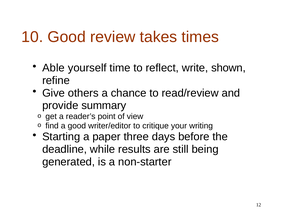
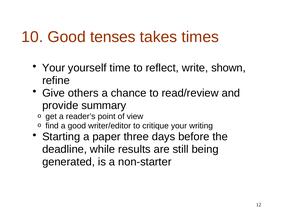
review: review -> tenses
Able at (54, 68): Able -> Your
